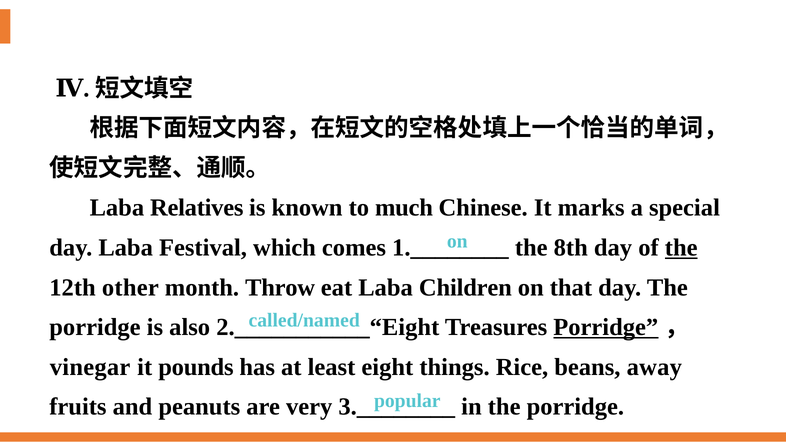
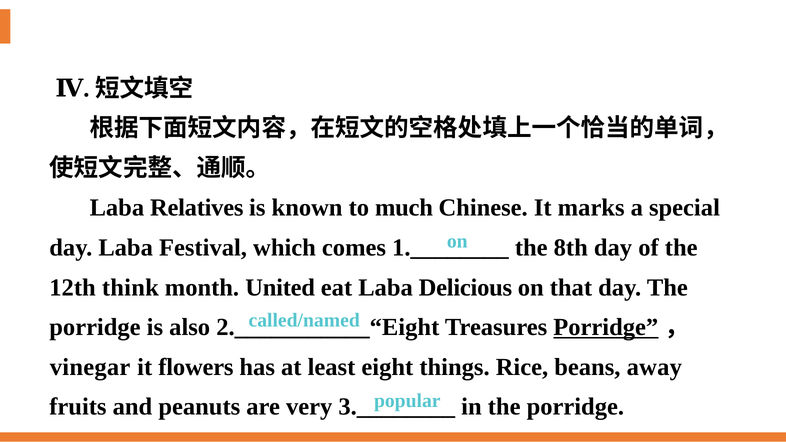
the at (681, 248) underline: present -> none
other: other -> think
Throw: Throw -> United
Children: Children -> Delicious
pounds: pounds -> flowers
